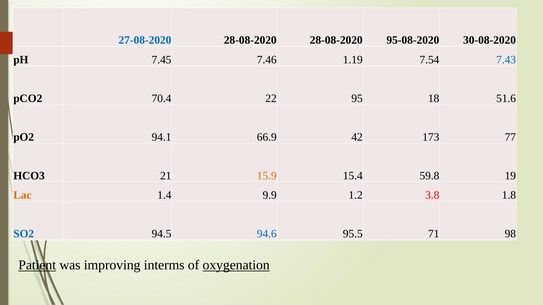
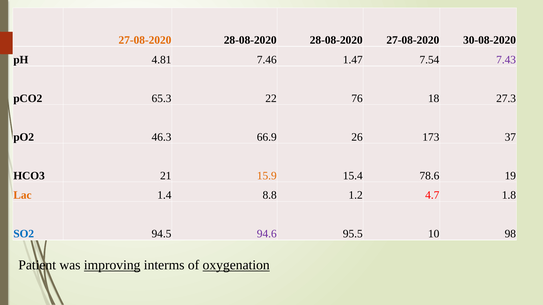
27-08-2020 at (145, 40) colour: blue -> orange
28-08-2020 95-08-2020: 95-08-2020 -> 27-08-2020
7.45: 7.45 -> 4.81
1.19: 1.19 -> 1.47
7.43 colour: blue -> purple
70.4: 70.4 -> 65.3
95: 95 -> 76
51.6: 51.6 -> 27.3
94.1: 94.1 -> 46.3
42: 42 -> 26
77: 77 -> 37
59.8: 59.8 -> 78.6
9.9: 9.9 -> 8.8
3.8: 3.8 -> 4.7
94.6 colour: blue -> purple
71: 71 -> 10
Patient underline: present -> none
improving underline: none -> present
